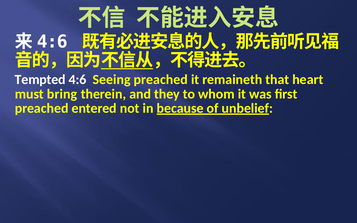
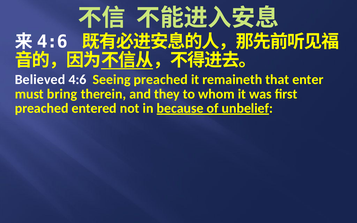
Tempted: Tempted -> Believed
heart: heart -> enter
